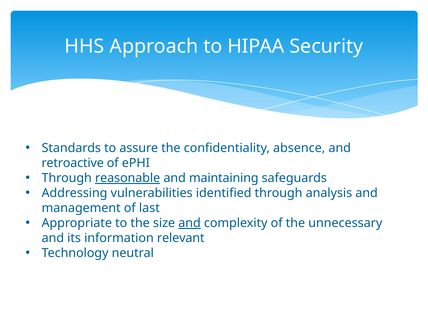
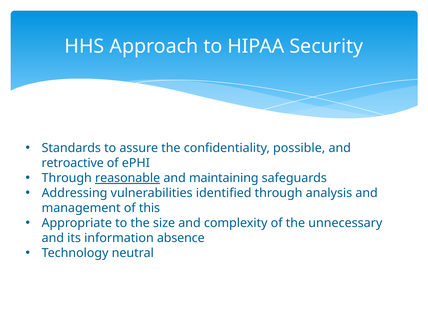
absence: absence -> possible
last: last -> this
and at (190, 223) underline: present -> none
relevant: relevant -> absence
